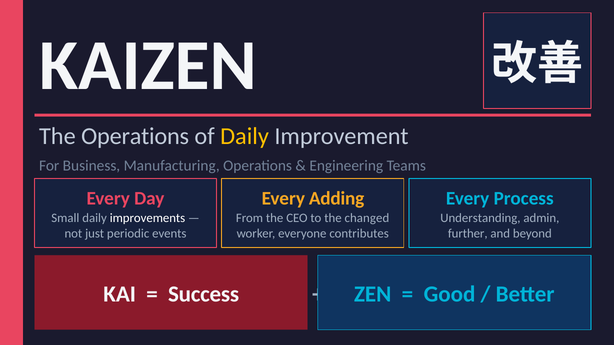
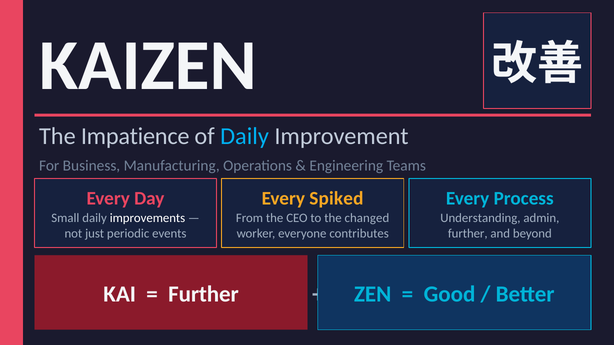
The Operations: Operations -> Impatience
Daily at (245, 136) colour: yellow -> light blue
Adding: Adding -> Spiked
Success at (204, 294): Success -> Further
